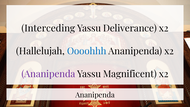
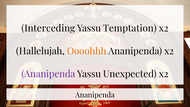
Deliverance: Deliverance -> Temptation
Oooohhh colour: blue -> orange
Magnificent: Magnificent -> Unexpected
